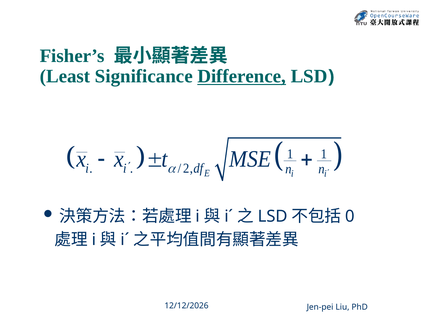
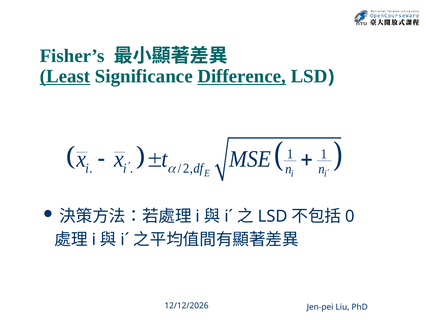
Least underline: none -> present
